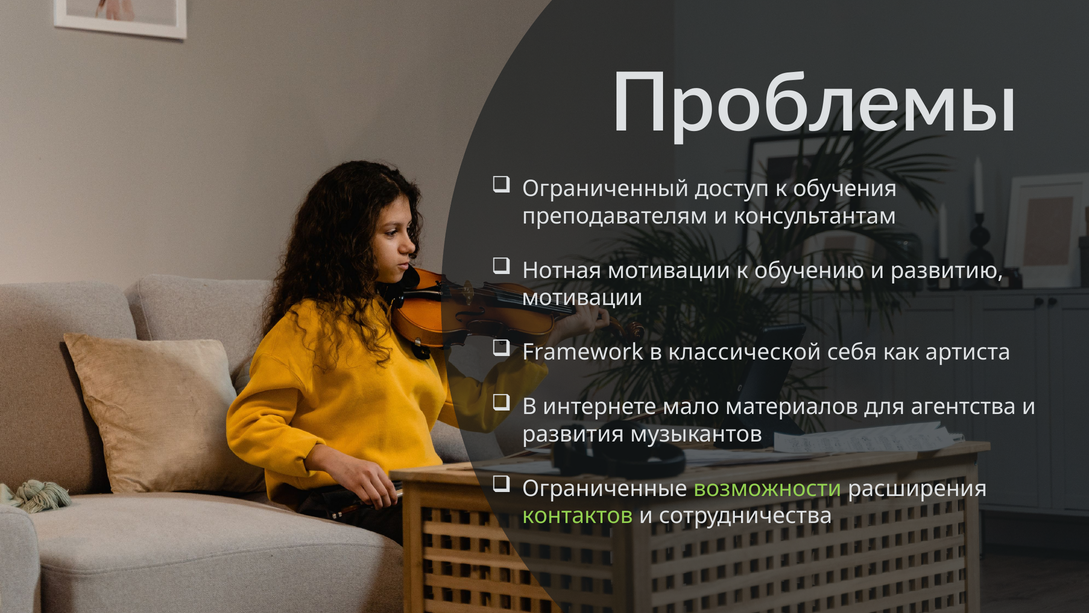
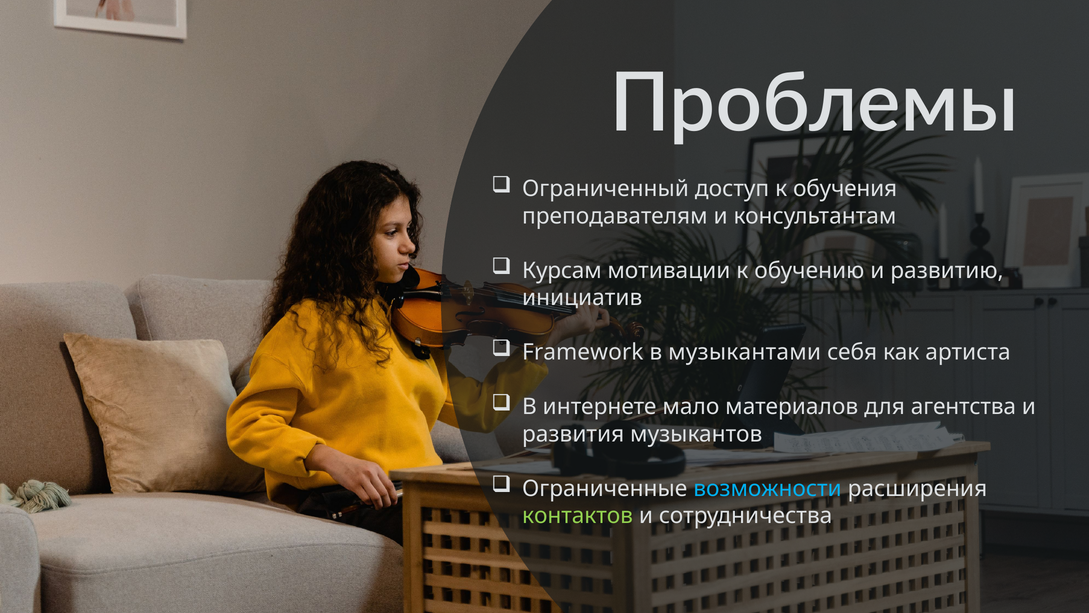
Нотная: Нотная -> Курсам
мотивации at (582, 298): мотивации -> инициатив
классической: классической -> музыкантами
возможности colour: light green -> light blue
